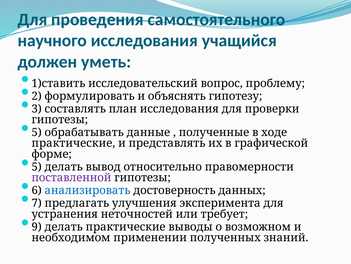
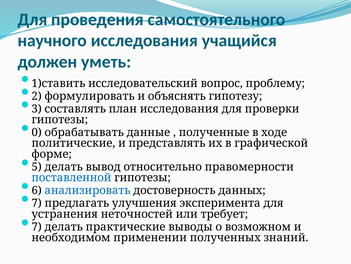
5 at (37, 132): 5 -> 0
практические at (73, 143): практические -> политические
поставленной colour: purple -> blue
9 at (37, 226): 9 -> 7
